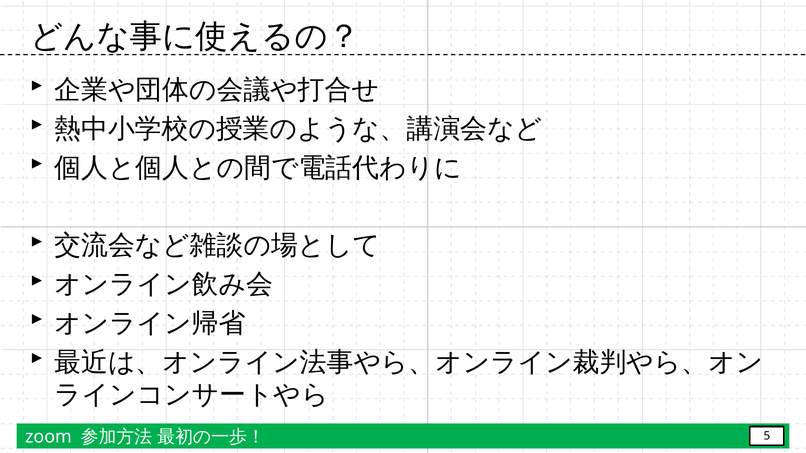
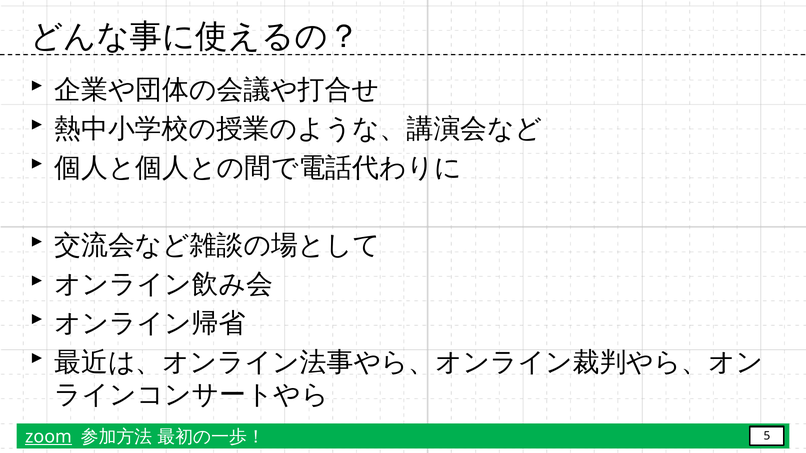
zoom underline: none -> present
